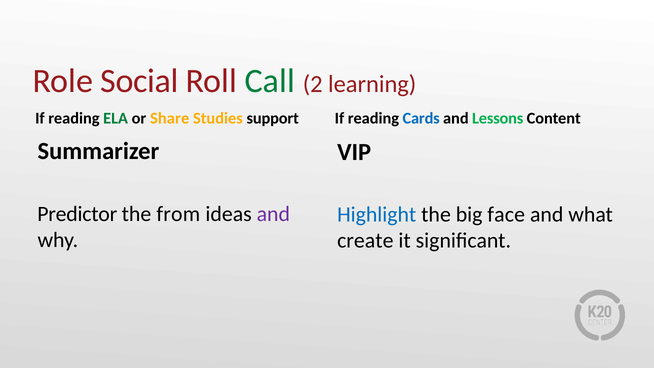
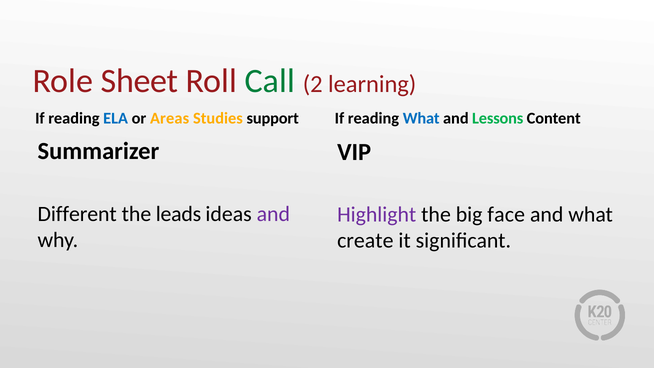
Social: Social -> Sheet
ELA colour: green -> blue
Share: Share -> Areas
reading Cards: Cards -> What
Predictor: Predictor -> Different
from: from -> leads
Highlight colour: blue -> purple
